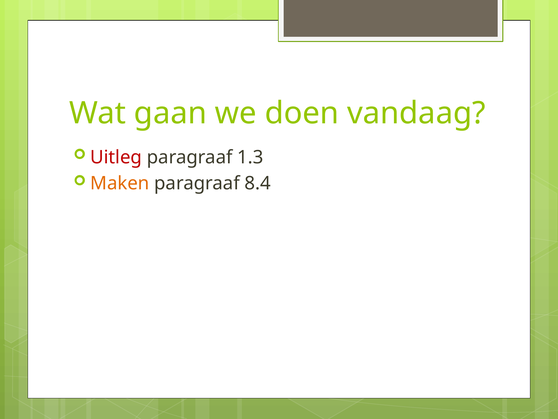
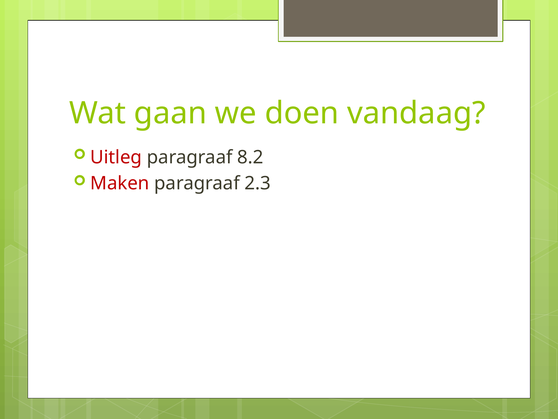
1.3: 1.3 -> 8.2
Maken colour: orange -> red
8.4: 8.4 -> 2.3
